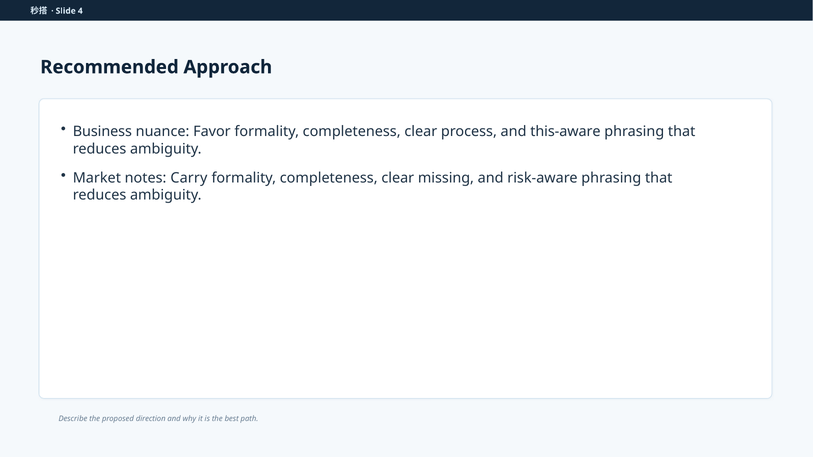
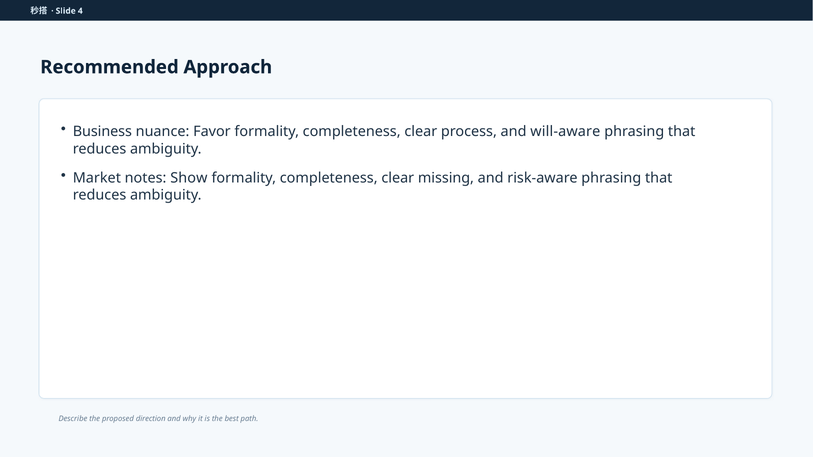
this-aware: this-aware -> will-aware
Carry: Carry -> Show
